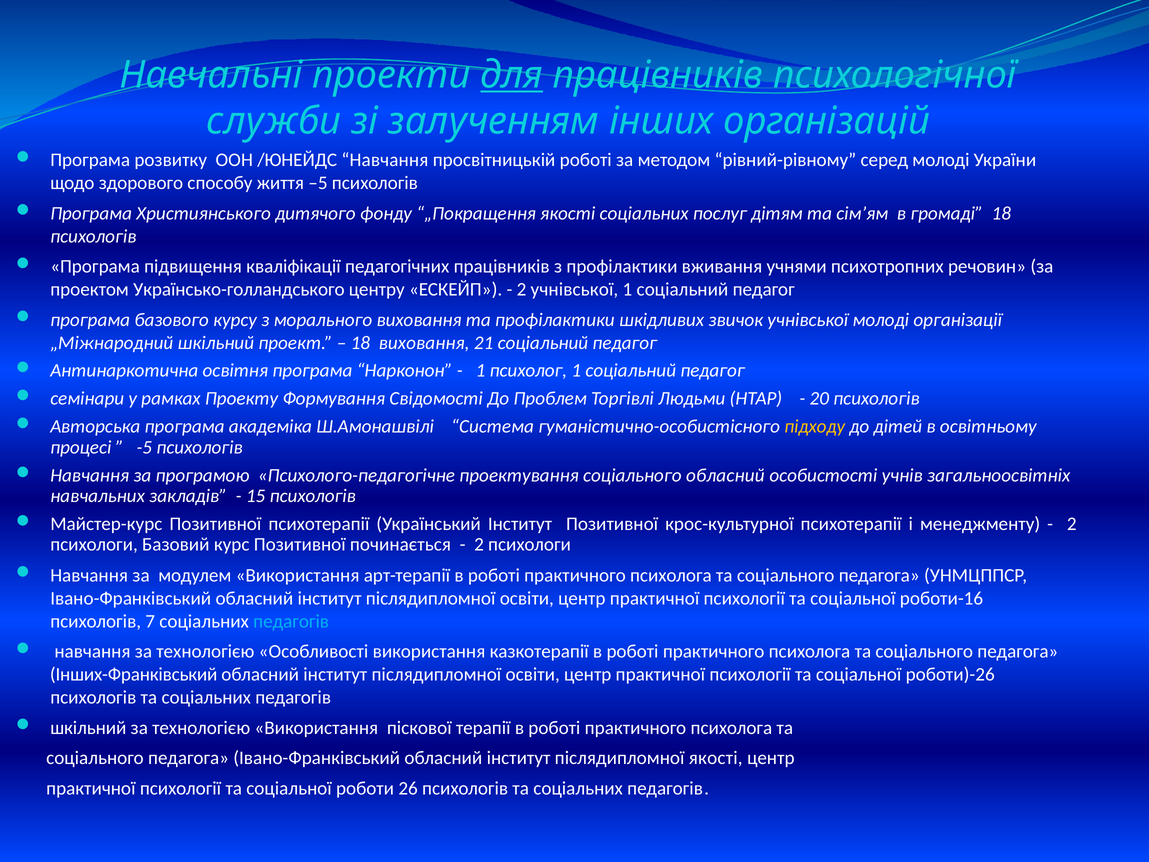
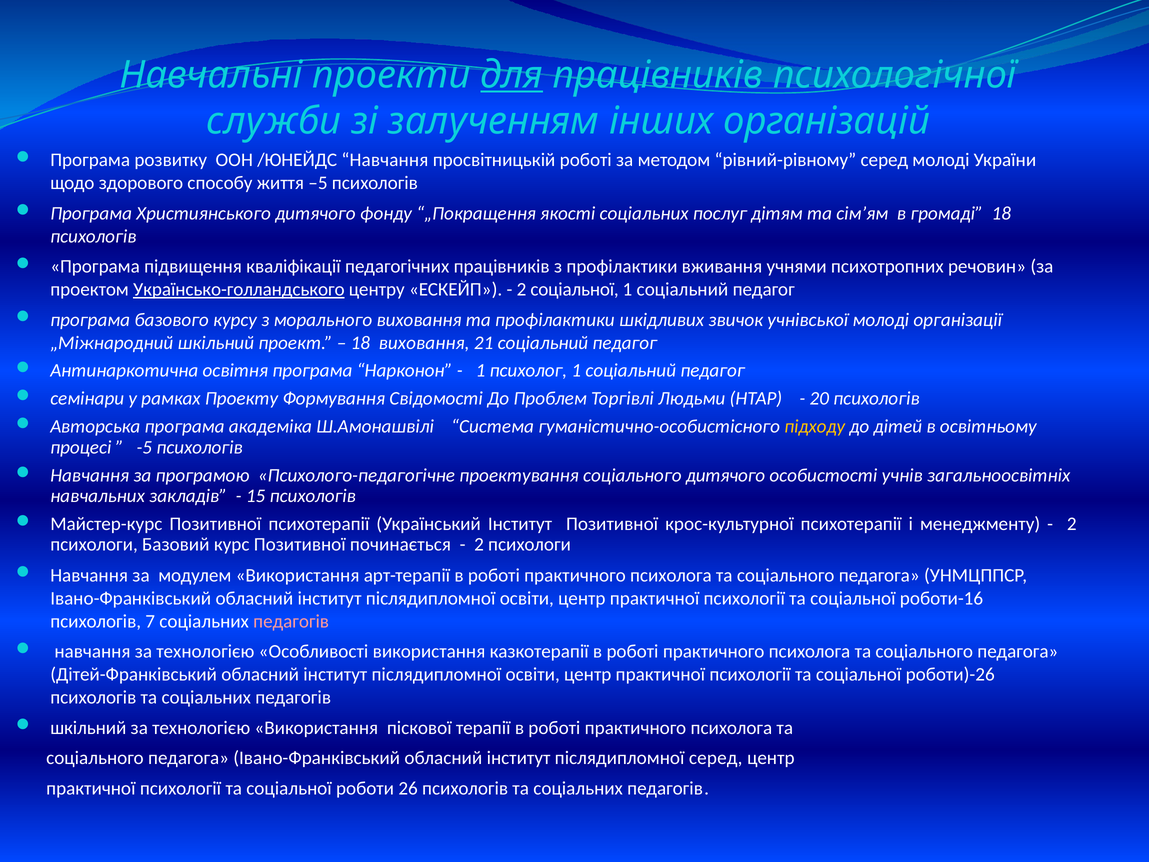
Українсько-голландського underline: none -> present
2 учнівської: учнівської -> соціальної
соціального обласний: обласний -> дитячого
педагогів at (291, 621) colour: light blue -> pink
Інших-Франківський: Інших-Франківський -> Дітей-Франківський
післядипломної якості: якості -> серед
